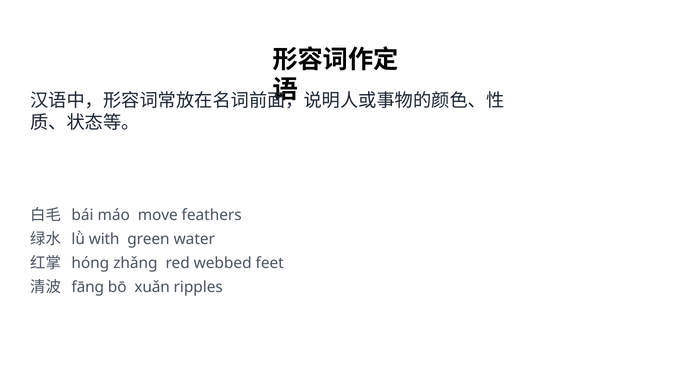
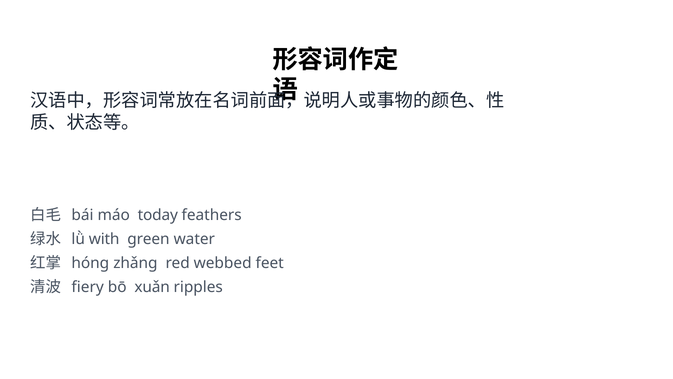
move: move -> today
fāng: fāng -> fiery
